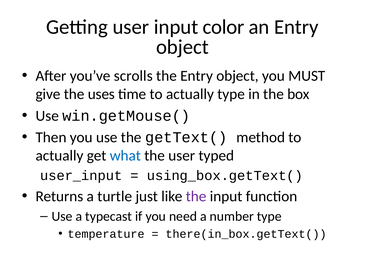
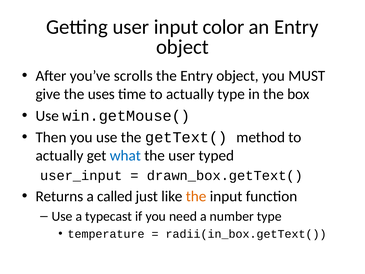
using_box.getText(: using_box.getText( -> drawn_box.getText(
turtle: turtle -> called
the at (196, 196) colour: purple -> orange
there(in_box.getText(: there(in_box.getText( -> radii(in_box.getText(
